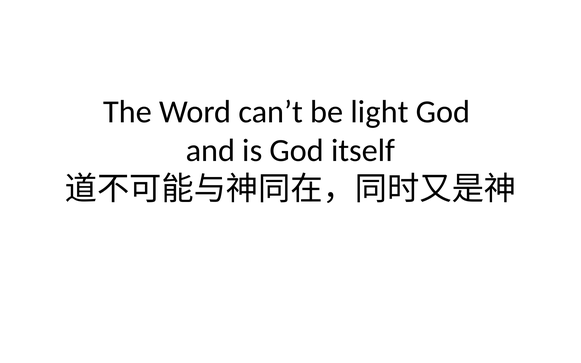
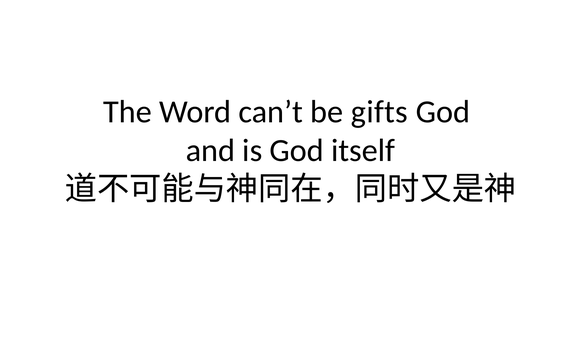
light: light -> gifts
